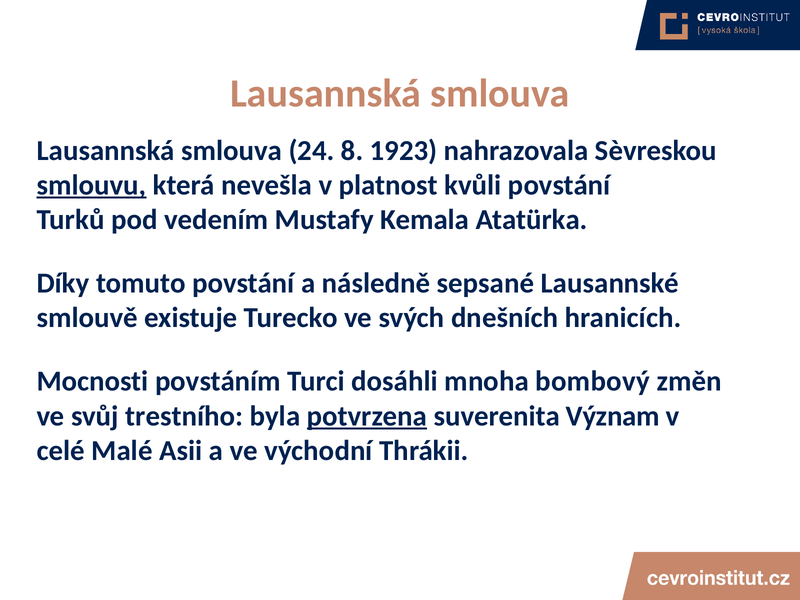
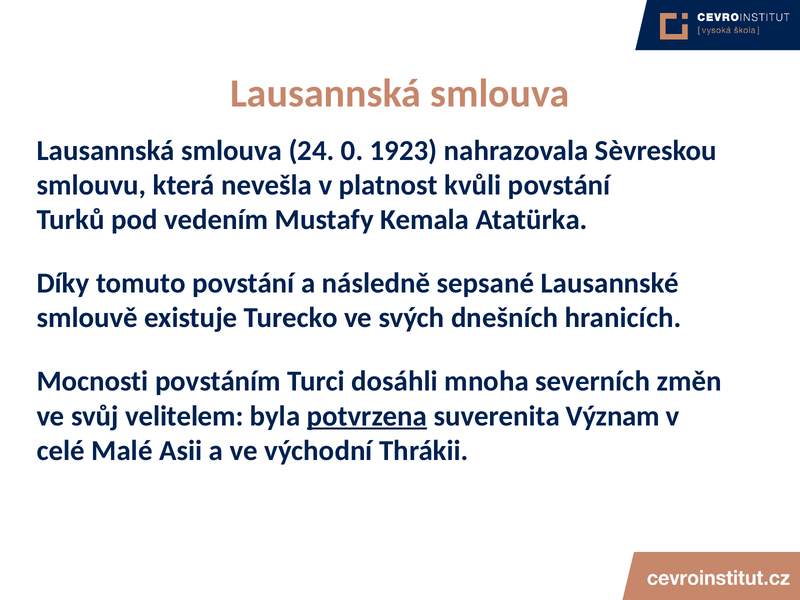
8: 8 -> 0
smlouvu underline: present -> none
bombový: bombový -> severních
trestního: trestního -> velitelem
